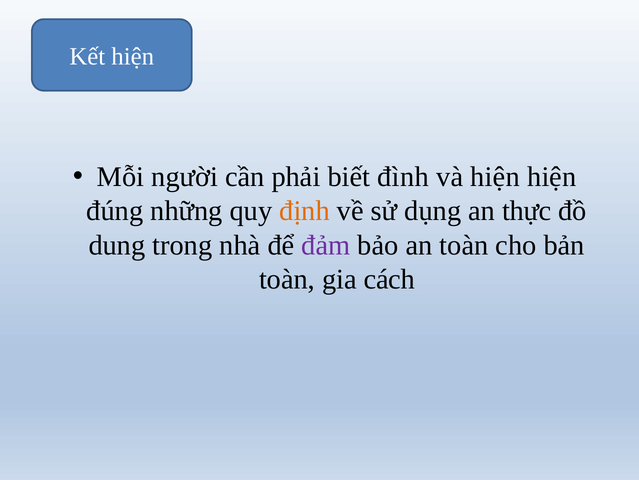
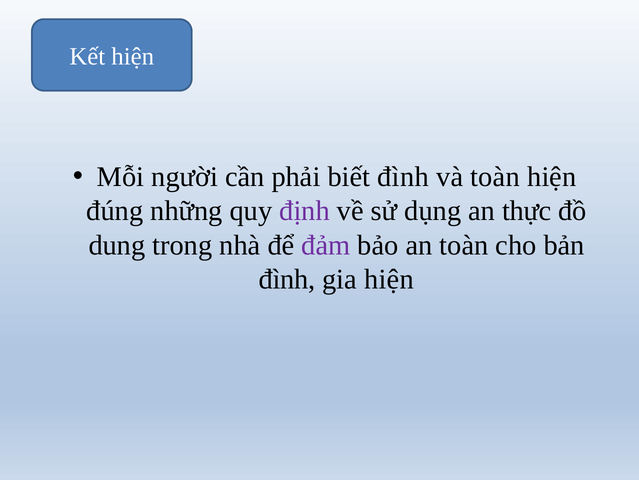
và hiện: hiện -> toàn
định colour: orange -> purple
toàn at (287, 279): toàn -> đình
gia cách: cách -> hiện
